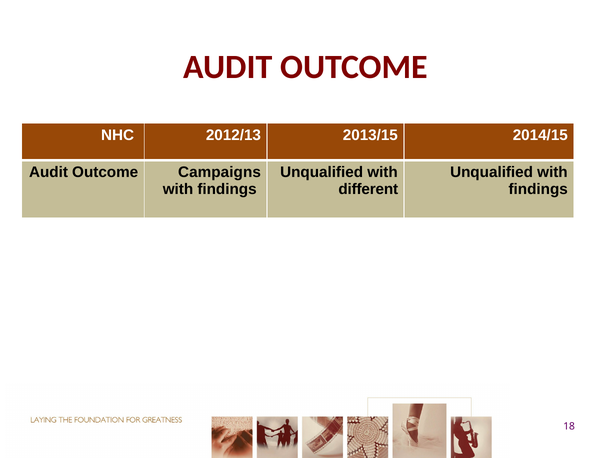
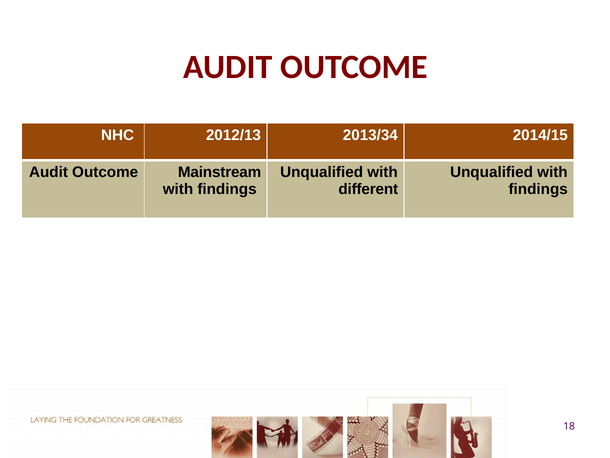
2013/15: 2013/15 -> 2013/34
Campaigns: Campaigns -> Mainstream
